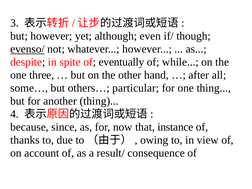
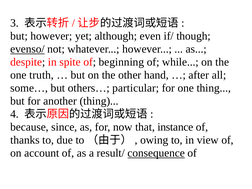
eventually: eventually -> beginning
three: three -> truth
consequence underline: none -> present
